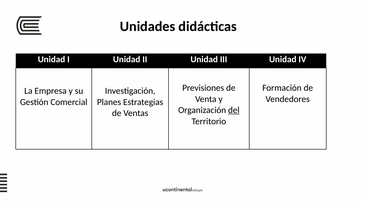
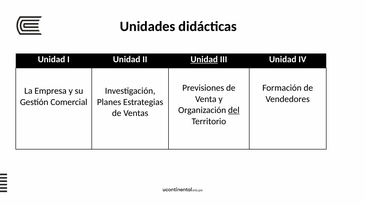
Unidad at (204, 59) underline: none -> present
